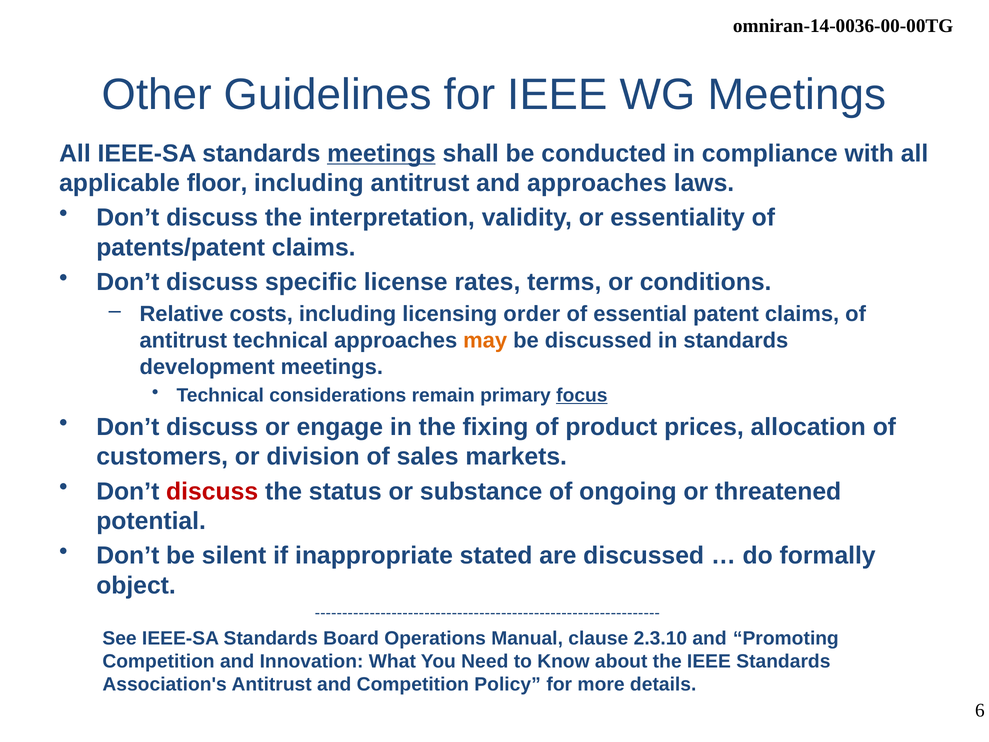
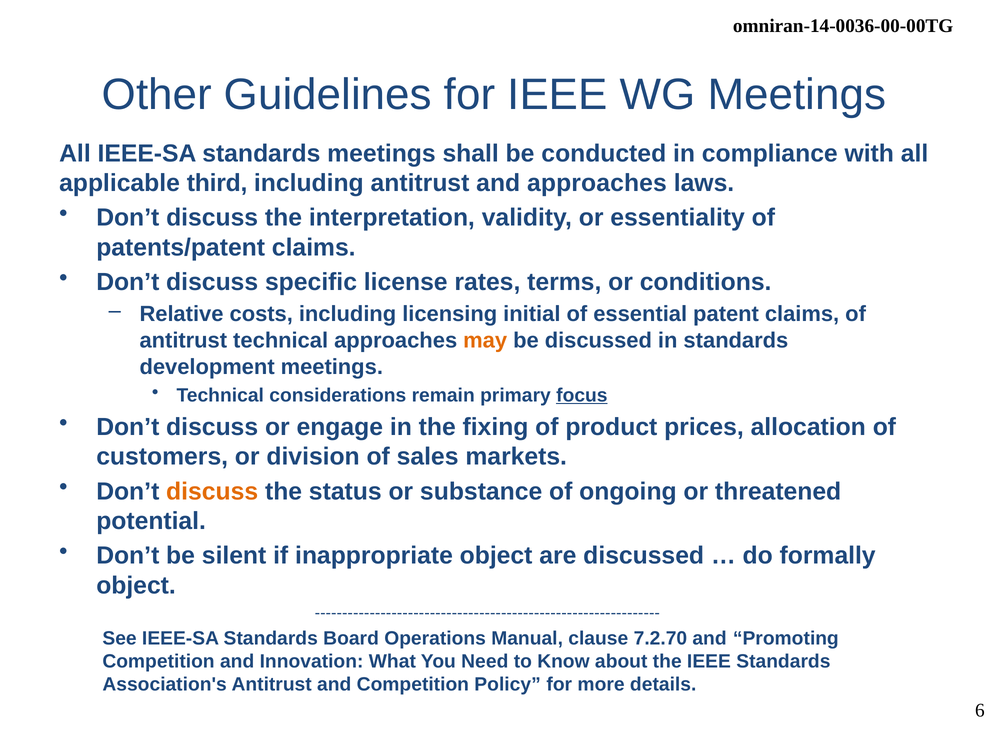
meetings at (381, 153) underline: present -> none
floor: floor -> third
order: order -> initial
discuss at (212, 491) colour: red -> orange
inappropriate stated: stated -> object
2.3.10: 2.3.10 -> 7.2.70
